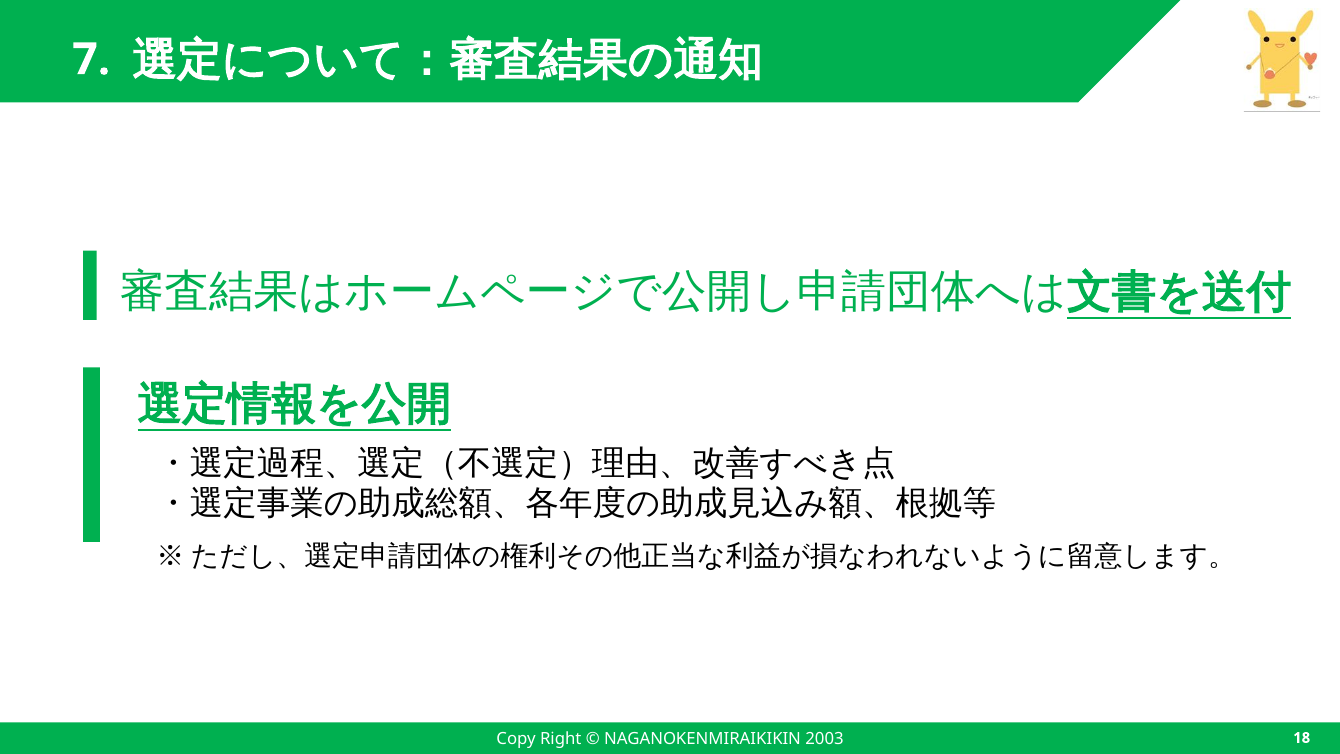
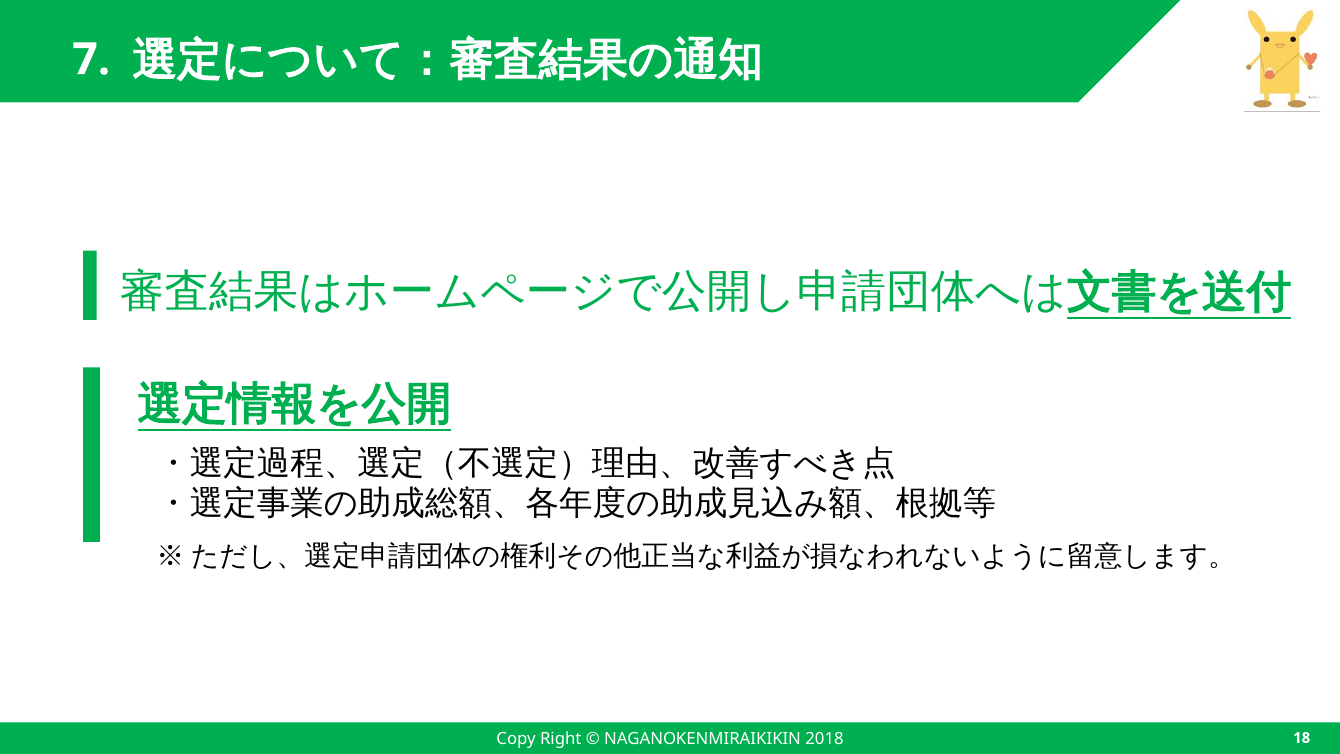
2003: 2003 -> 2018
